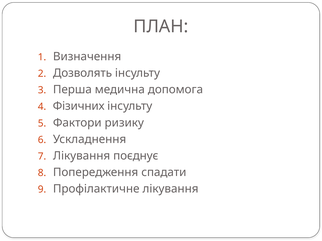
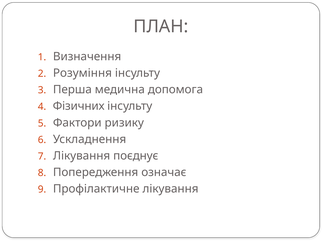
Дозволять: Дозволять -> Розуміння
спадати: спадати -> означає
